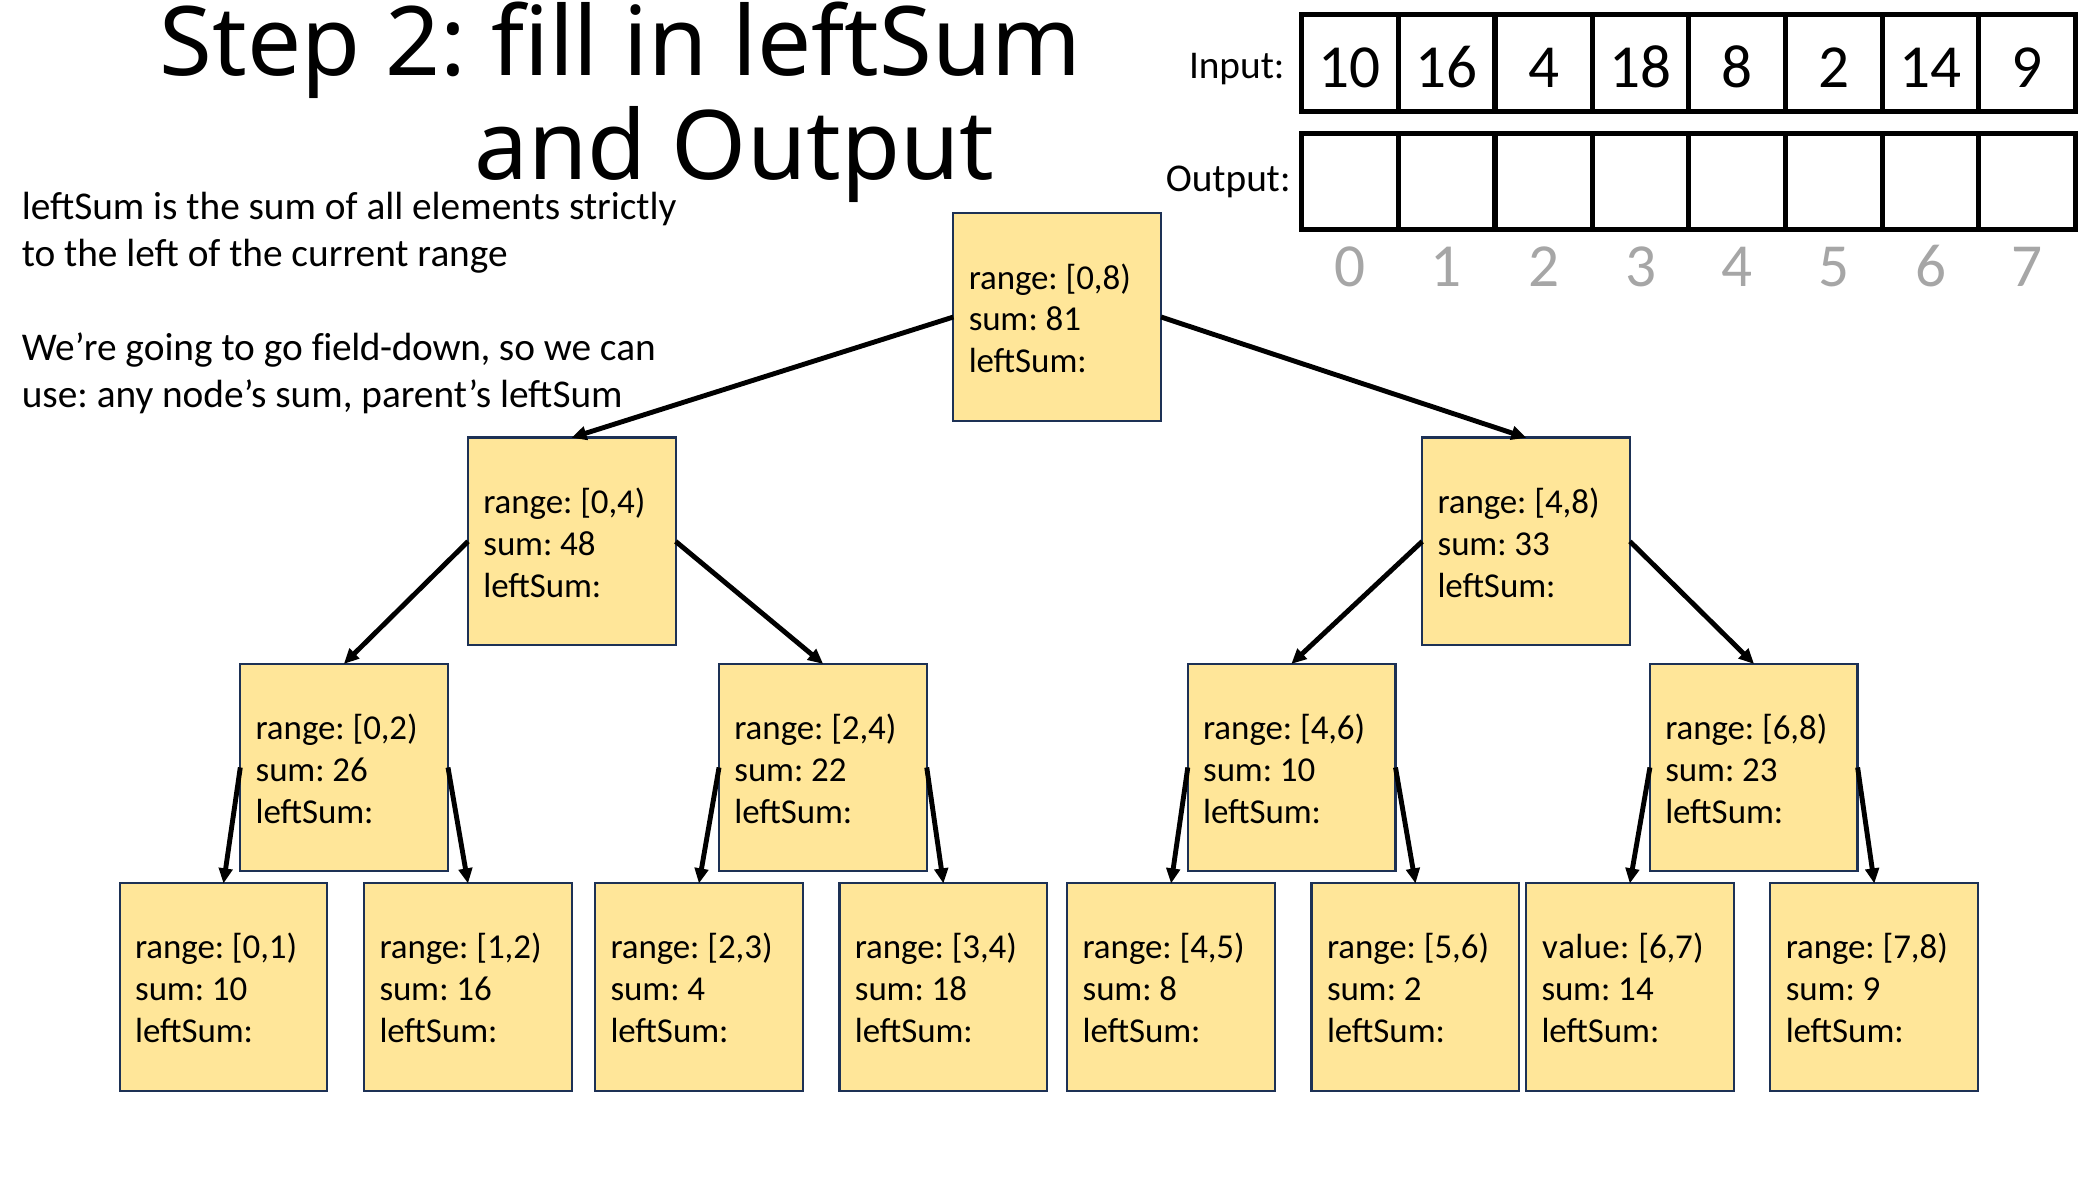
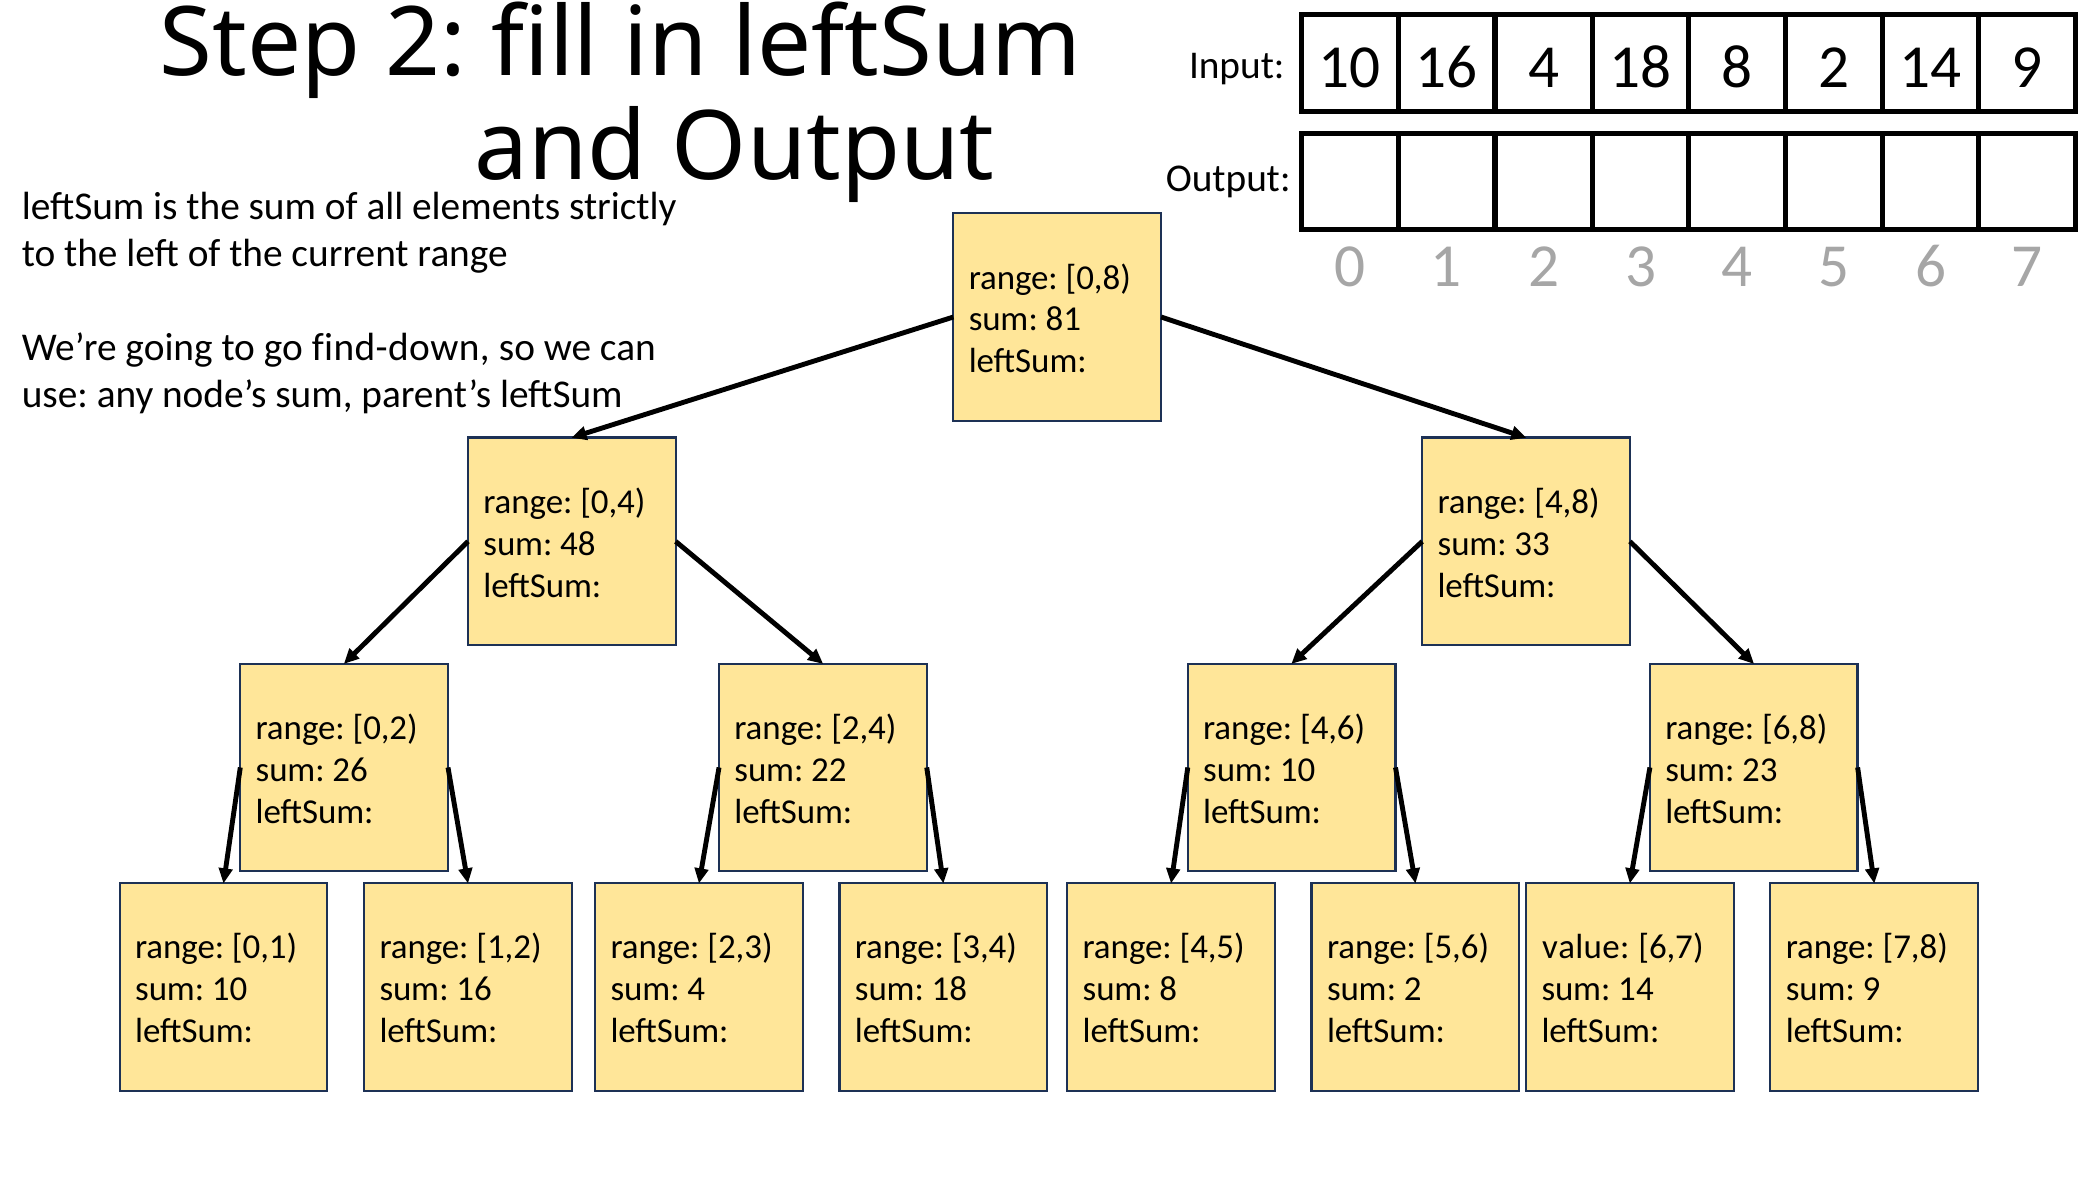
field-down: field-down -> find-down
